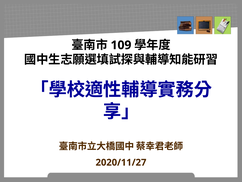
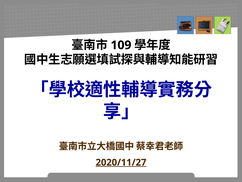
2020/11/27 underline: none -> present
